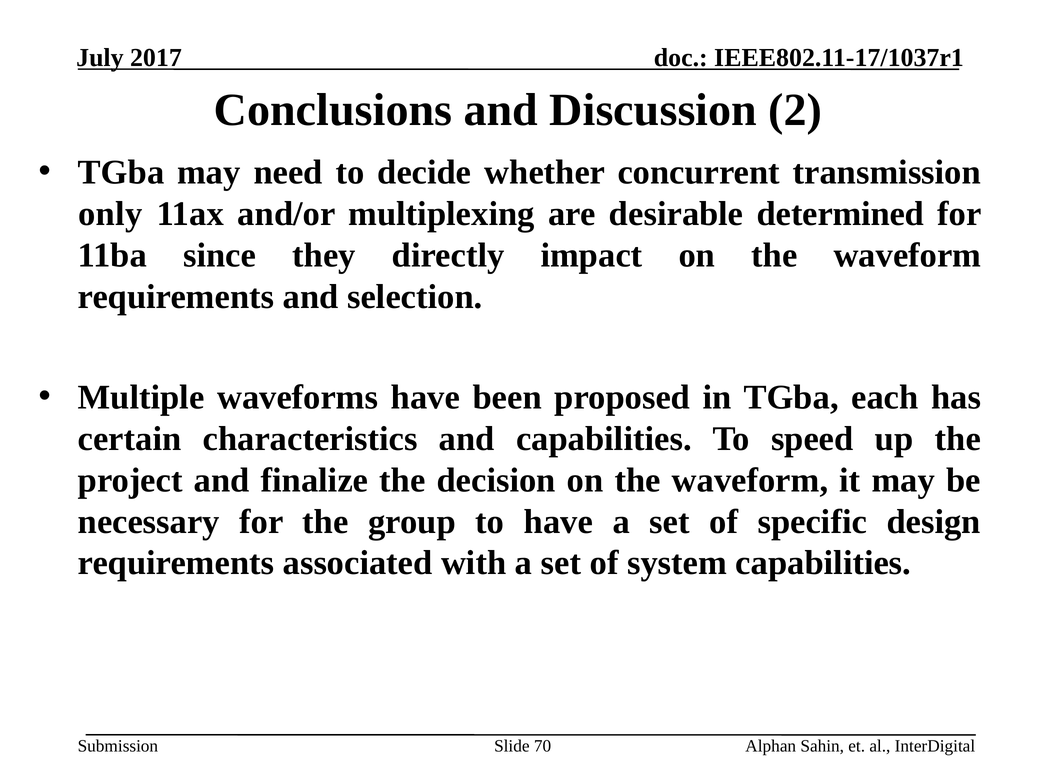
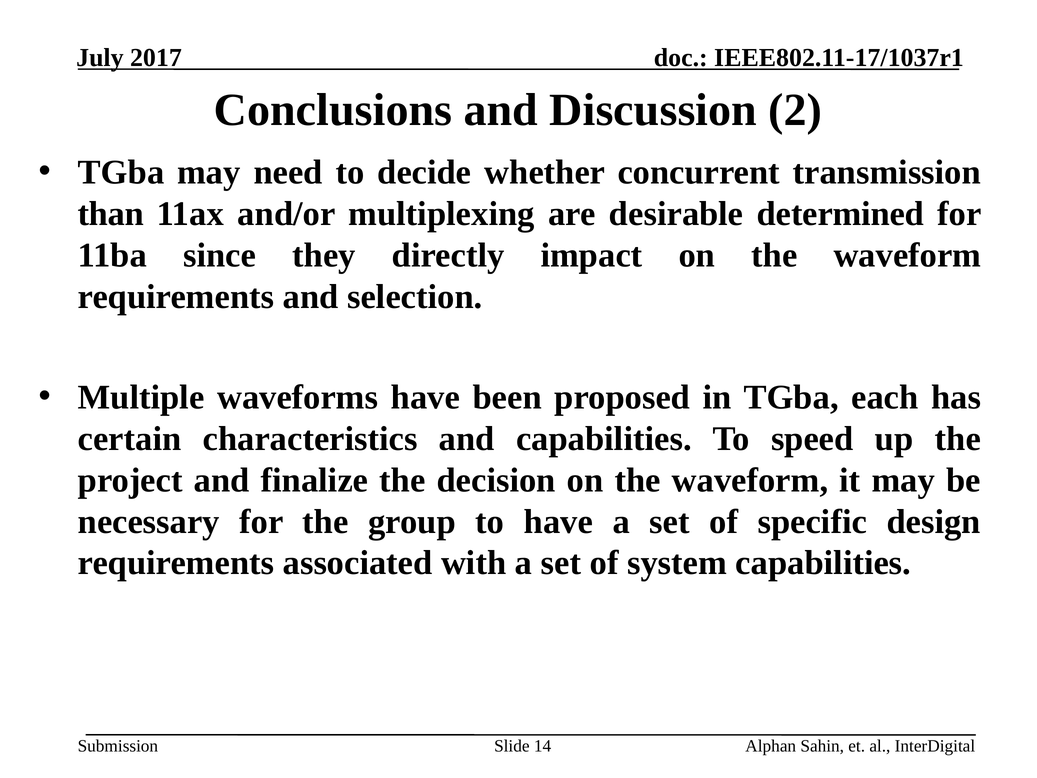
only: only -> than
70: 70 -> 14
